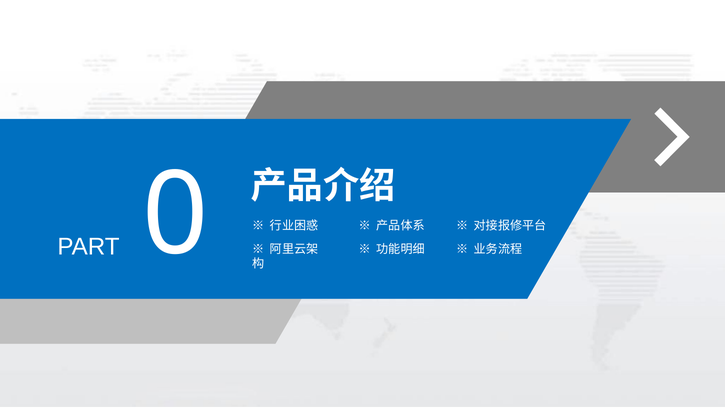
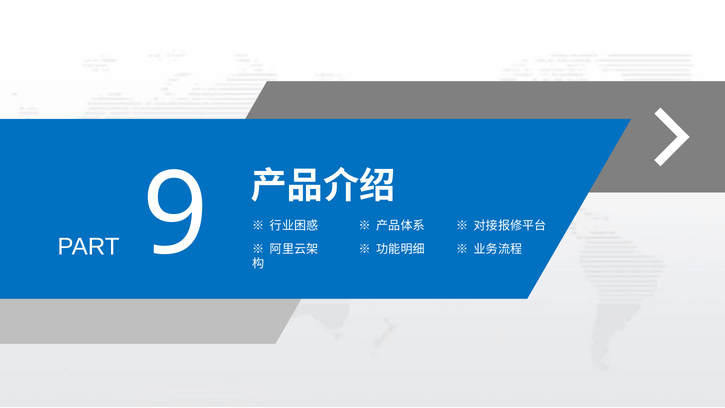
0: 0 -> 9
